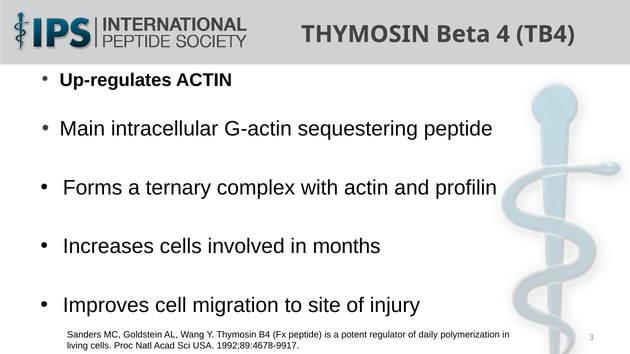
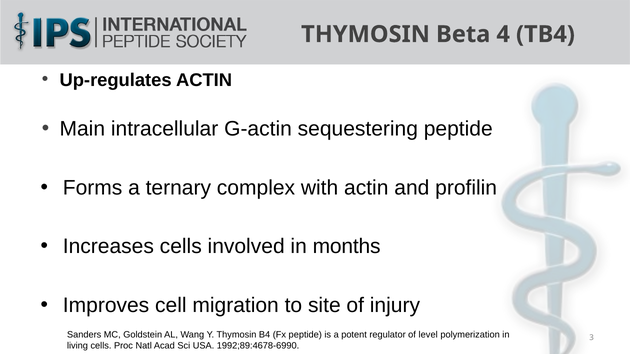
daily: daily -> level
1992;89:4678-9917: 1992;89:4678-9917 -> 1992;89:4678-6990
